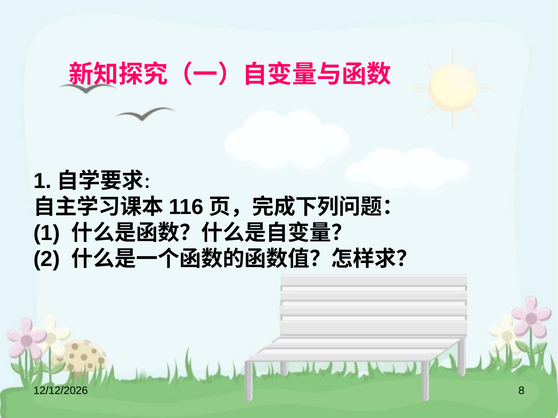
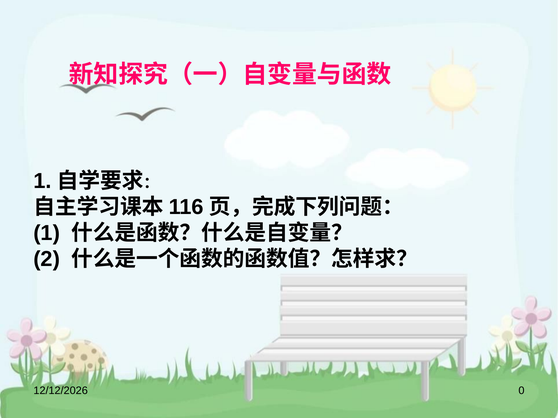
8: 8 -> 0
